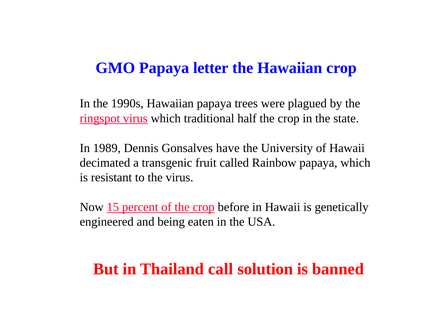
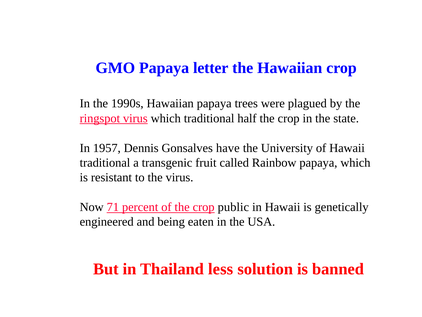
1989: 1989 -> 1957
decimated at (105, 162): decimated -> traditional
15: 15 -> 71
before: before -> public
call: call -> less
